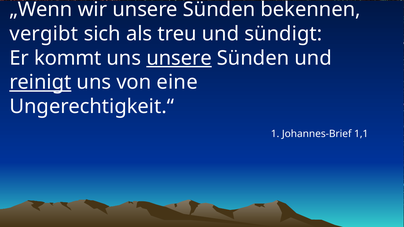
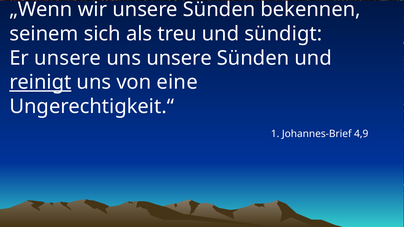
vergibt: vergibt -> seinem
Er kommt: kommt -> unsere
unsere at (179, 58) underline: present -> none
1,1: 1,1 -> 4,9
